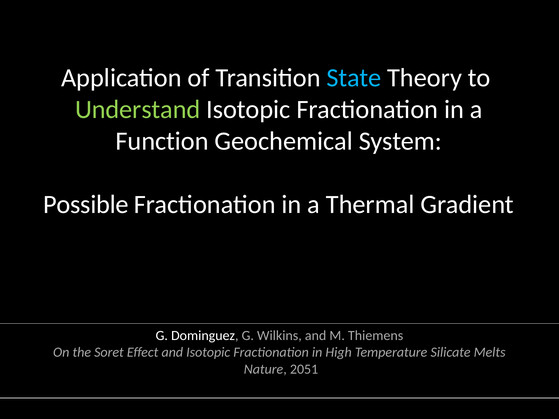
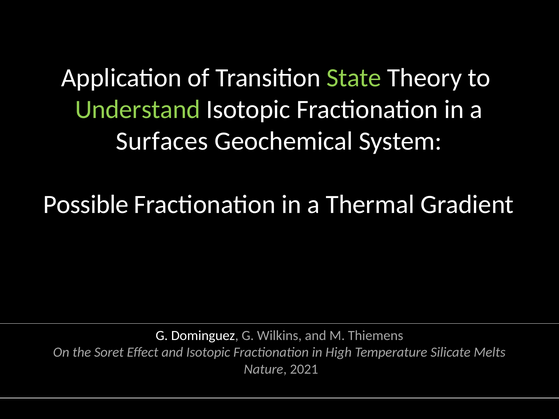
State colour: light blue -> light green
Function: Function -> Surfaces
2051: 2051 -> 2021
